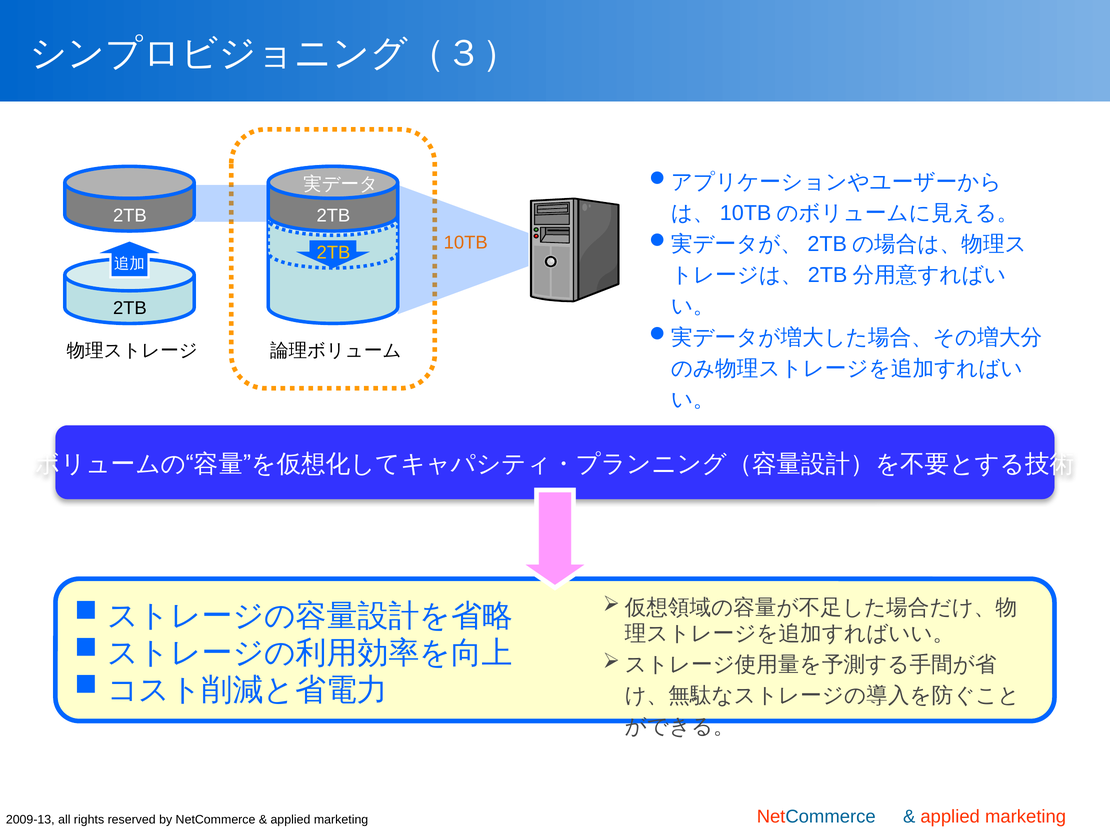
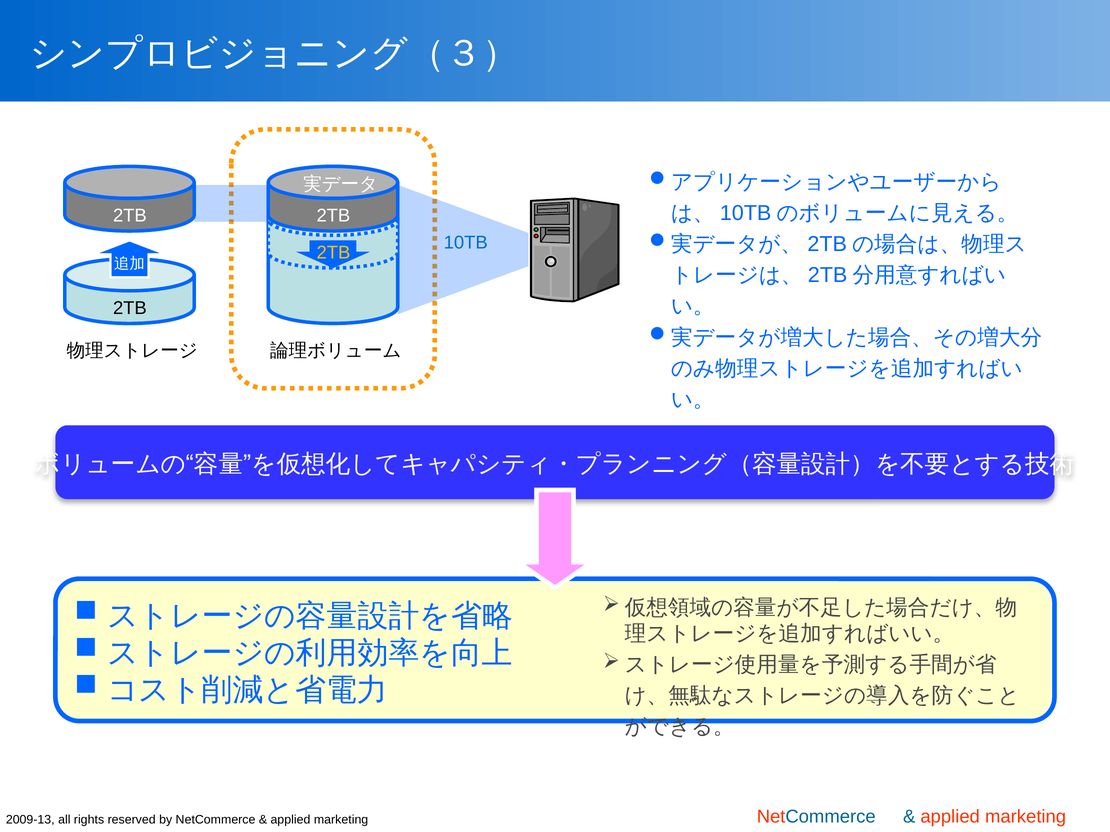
10TB colour: orange -> blue
